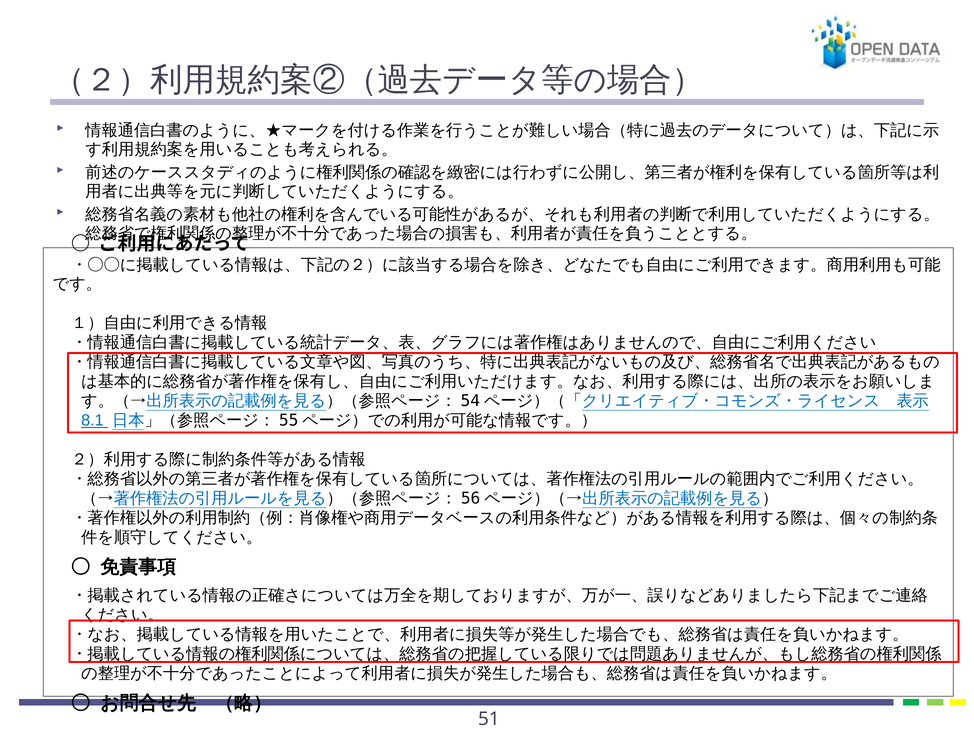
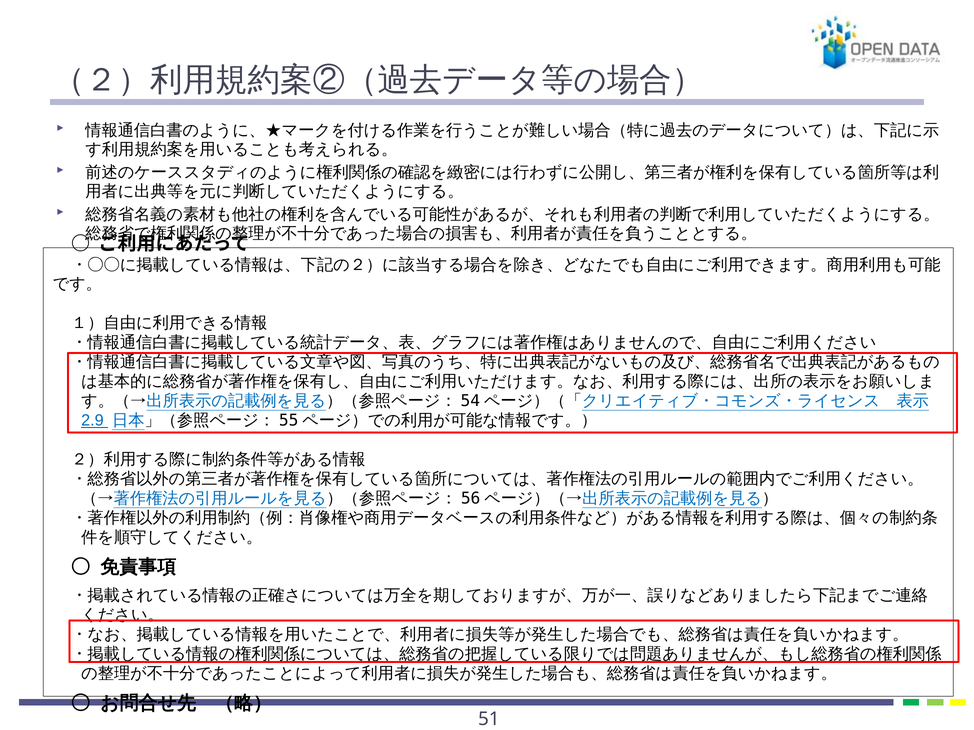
8.1: 8.1 -> 2.9
